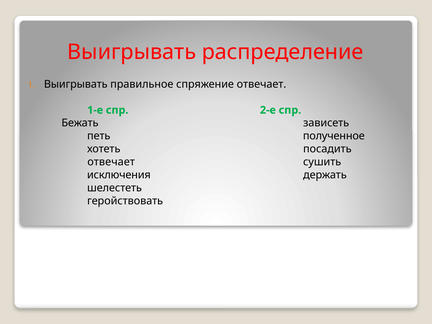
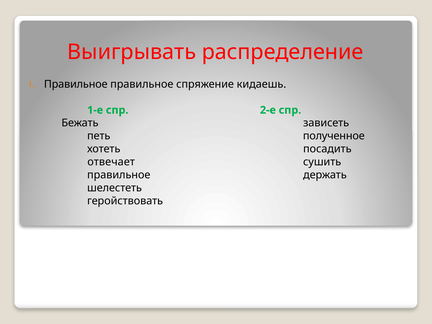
Выигрывать at (76, 84): Выигрывать -> Правильное
спряжение отвечает: отвечает -> кидаешь
исключения at (119, 175): исключения -> правильное
